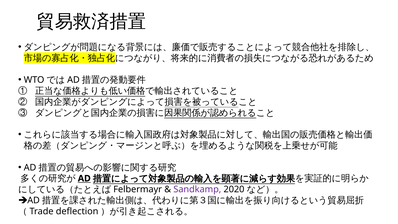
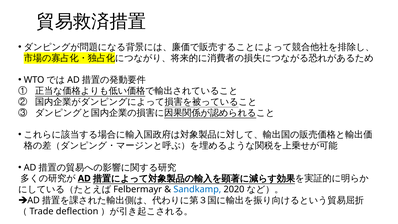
Sandkamp colour: purple -> blue
